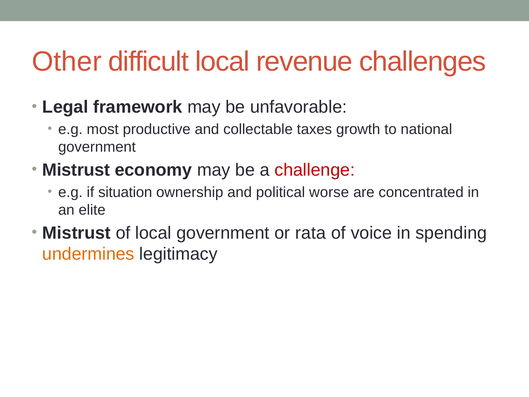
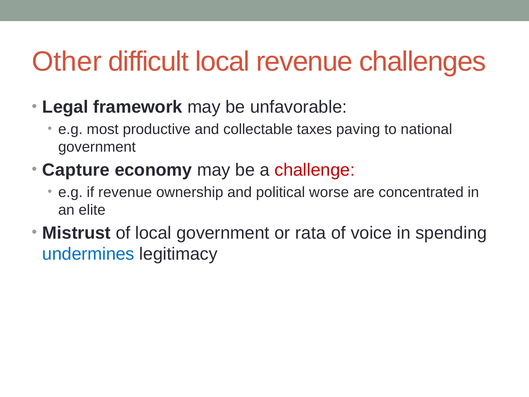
growth: growth -> paving
Mistrust at (76, 170): Mistrust -> Capture
if situation: situation -> revenue
undermines colour: orange -> blue
